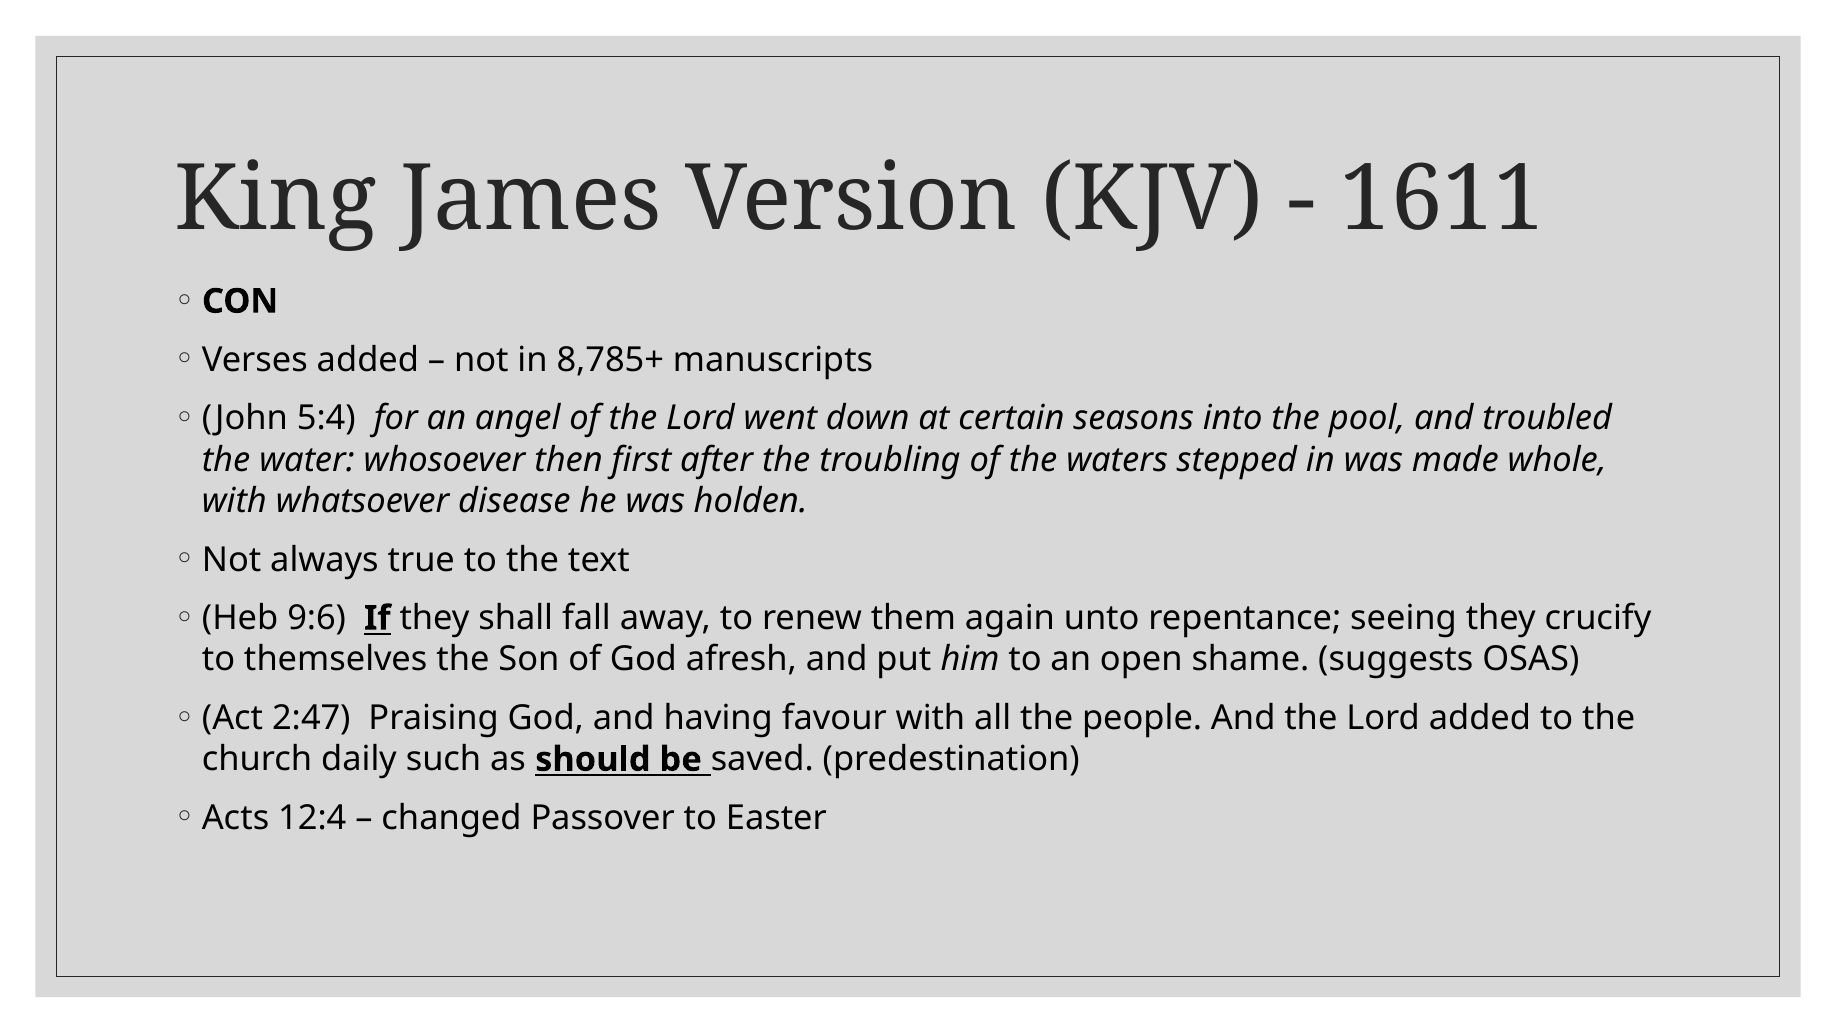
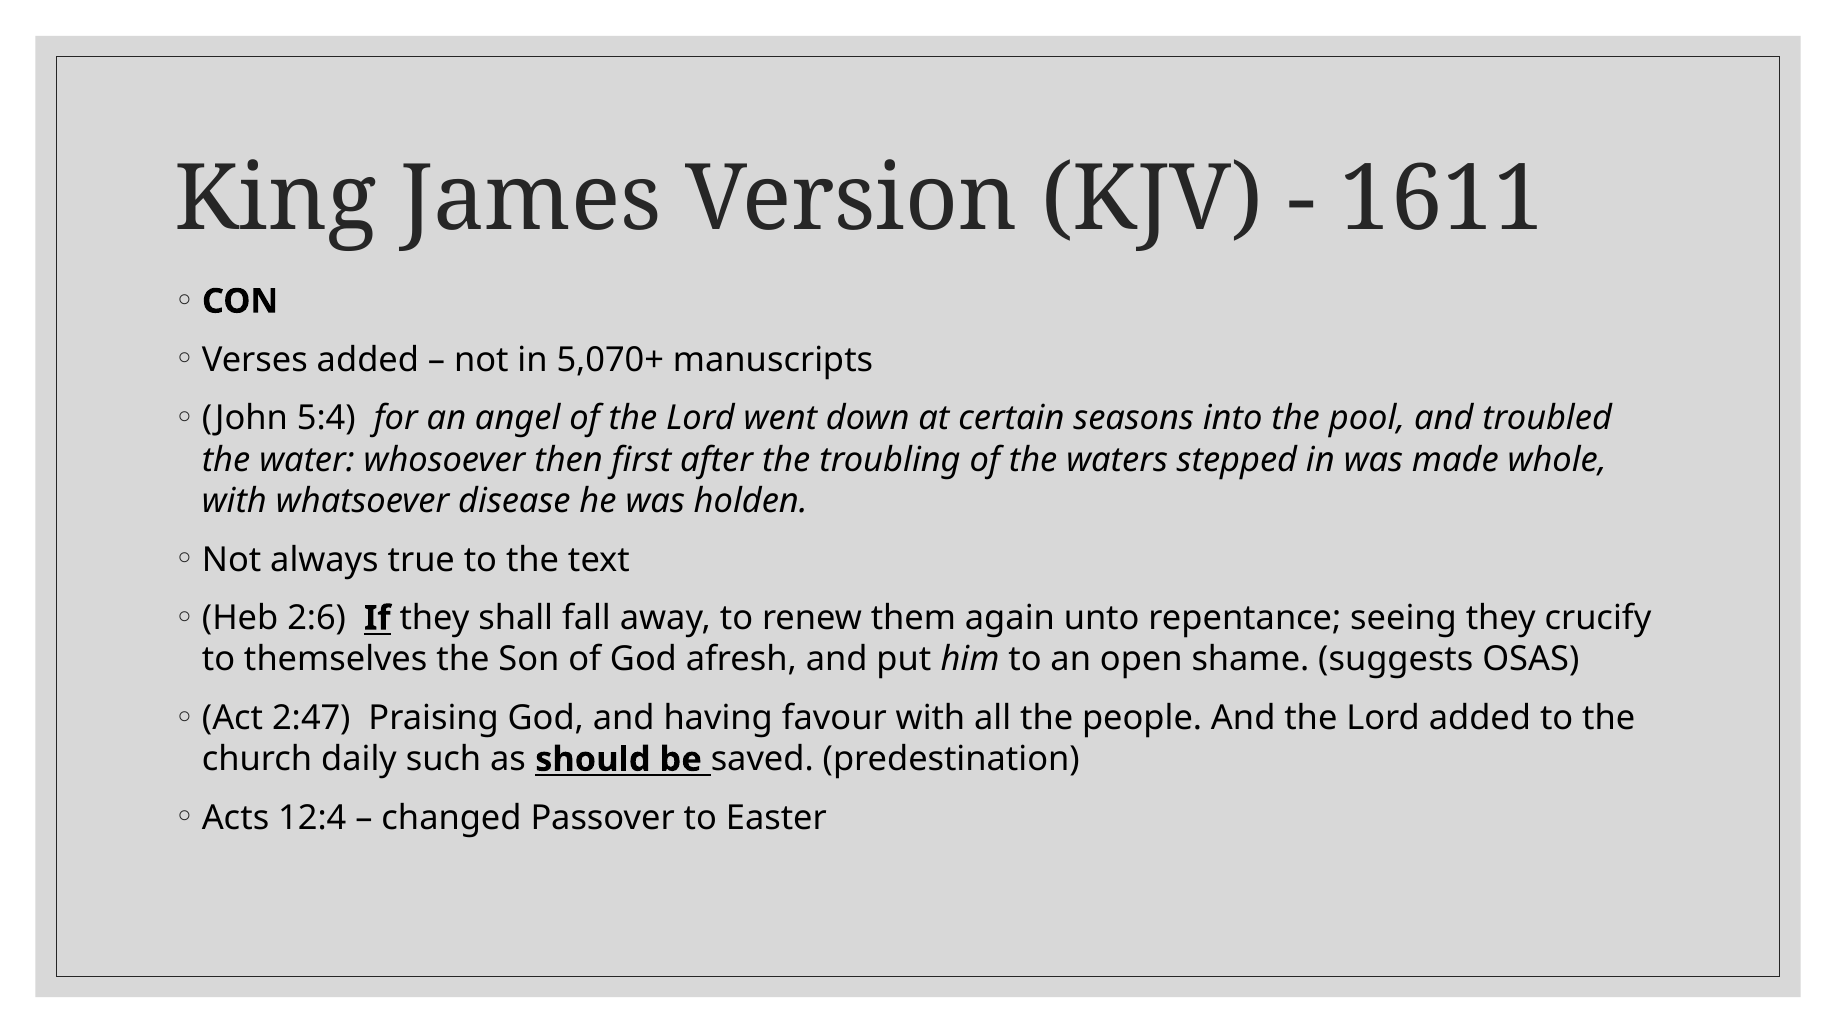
8,785+: 8,785+ -> 5,070+
9:6: 9:6 -> 2:6
